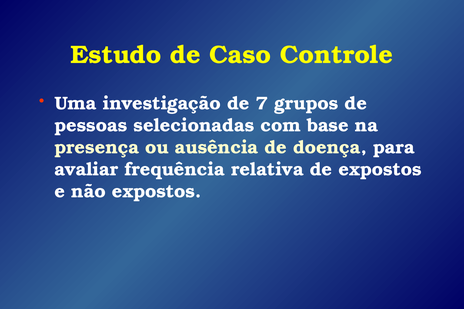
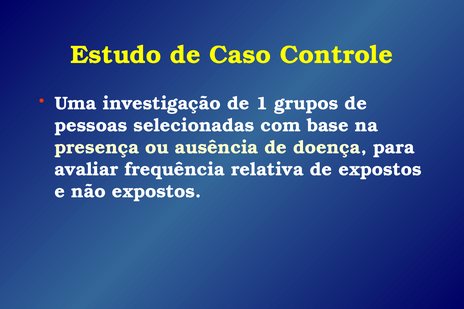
7: 7 -> 1
